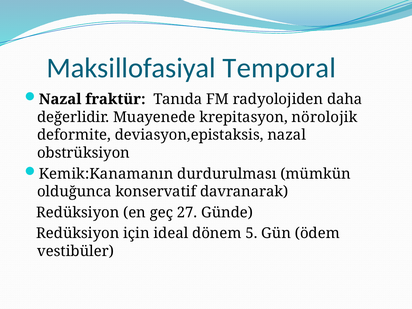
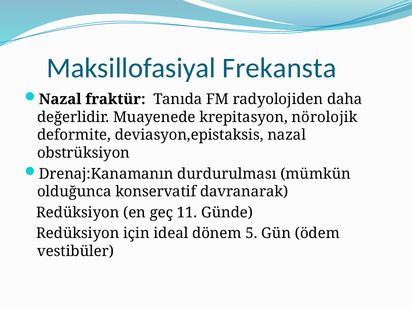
Temporal: Temporal -> Frekansta
Kemik:Kanamanın: Kemik:Kanamanın -> Drenaj:Kanamanın
27: 27 -> 11
